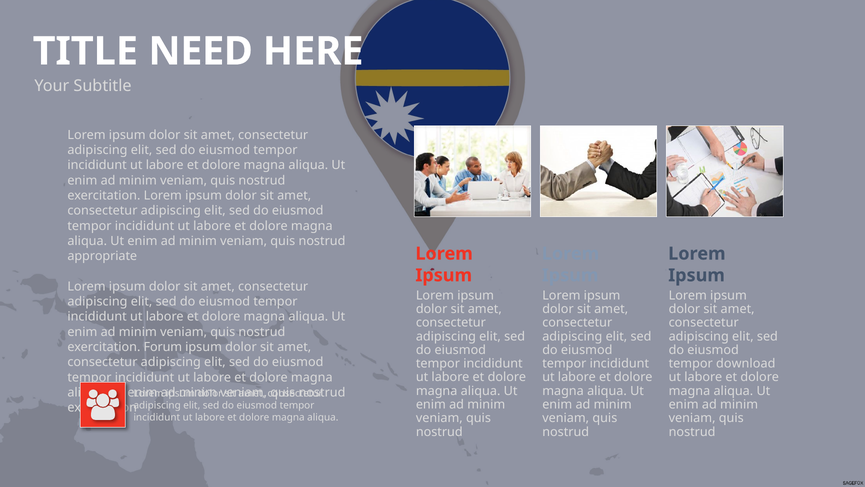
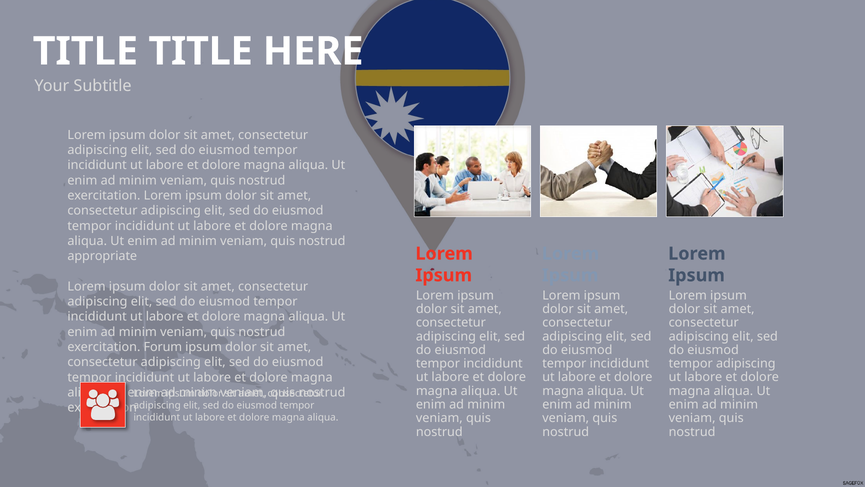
TITLE NEED: NEED -> TITLE
tempor download: download -> adipiscing
